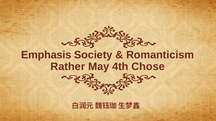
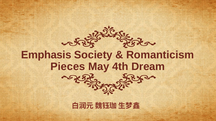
Rather: Rather -> Pieces
Chose: Chose -> Dream
